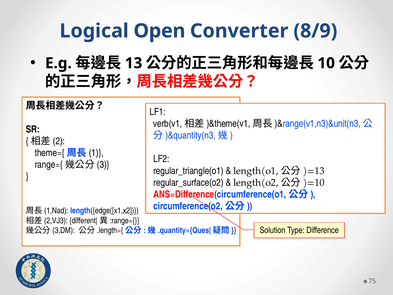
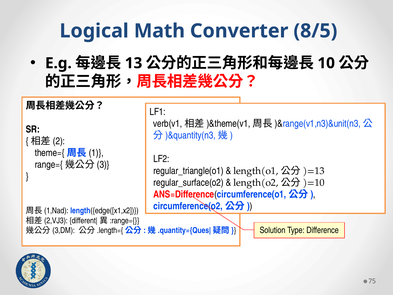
Open: Open -> Math
8/9: 8/9 -> 8/5
